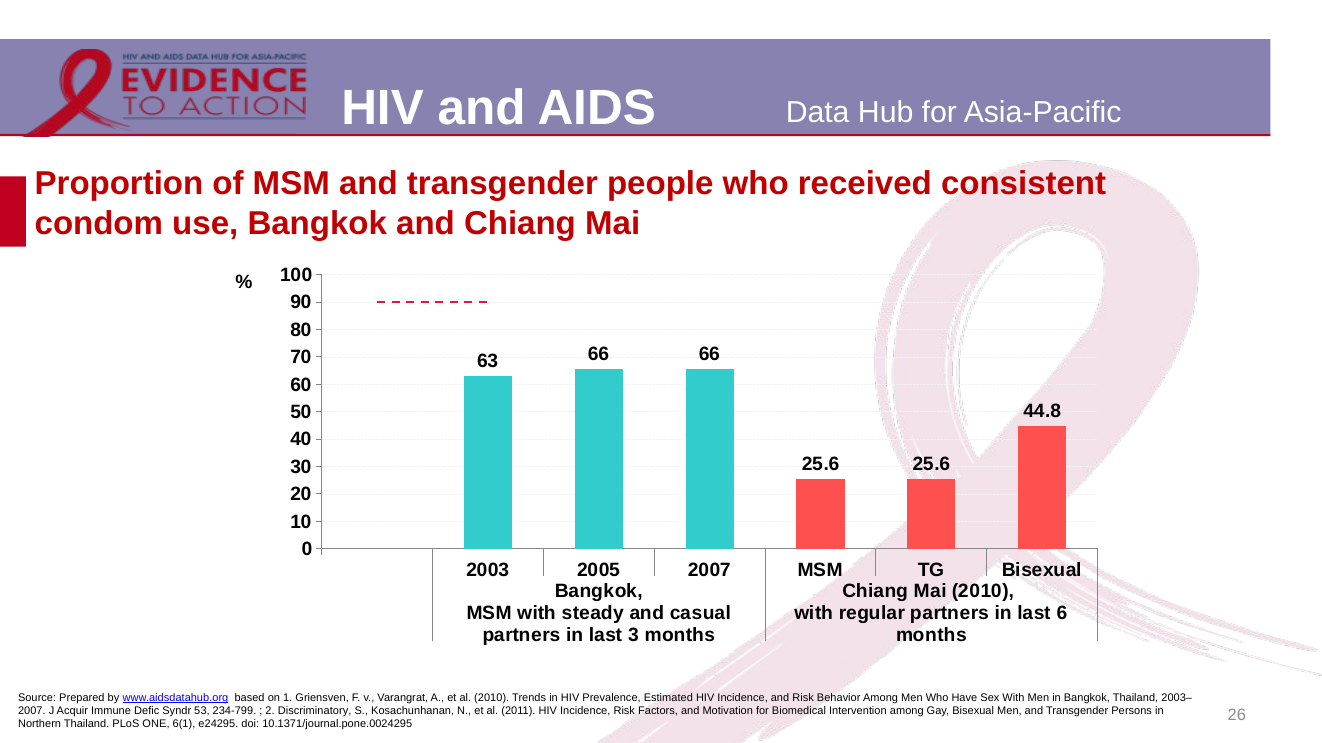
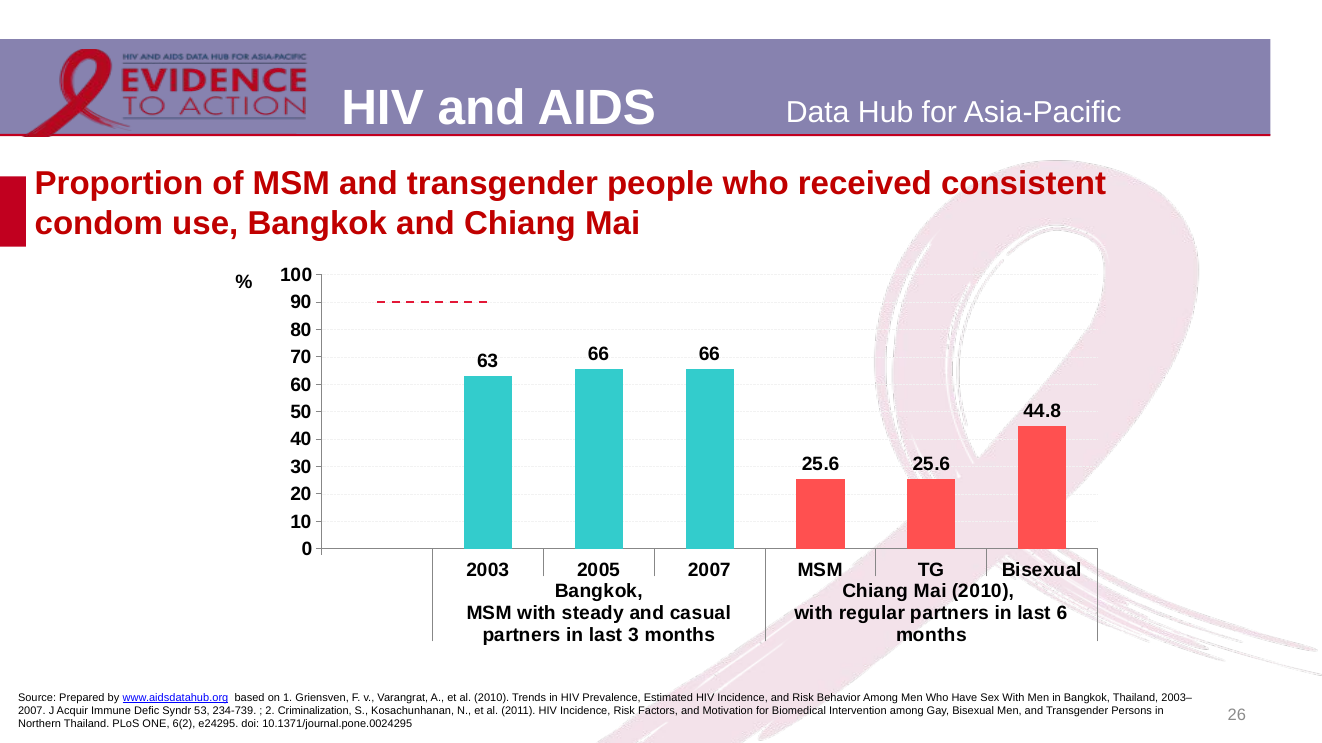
234-799: 234-799 -> 234-739
Discriminatory: Discriminatory -> Criminalization
6(1: 6(1 -> 6(2
